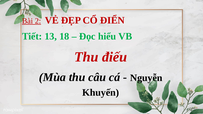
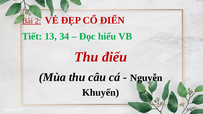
18: 18 -> 34
